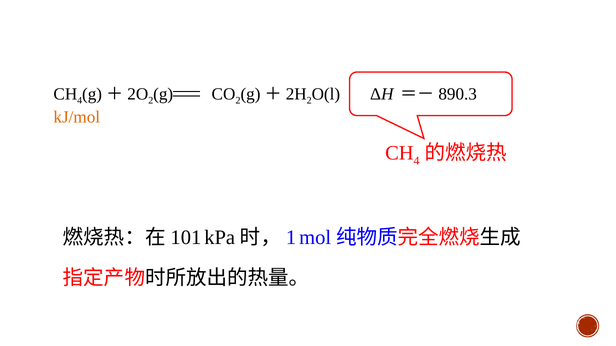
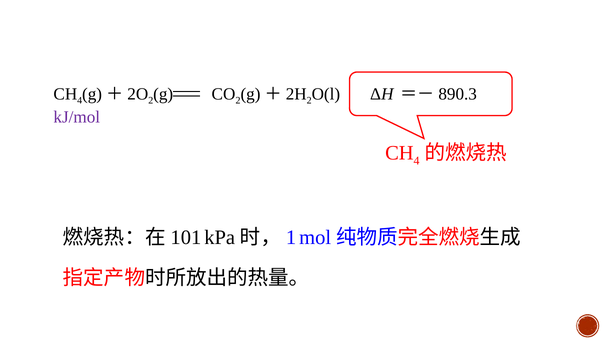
kJ/mol colour: orange -> purple
